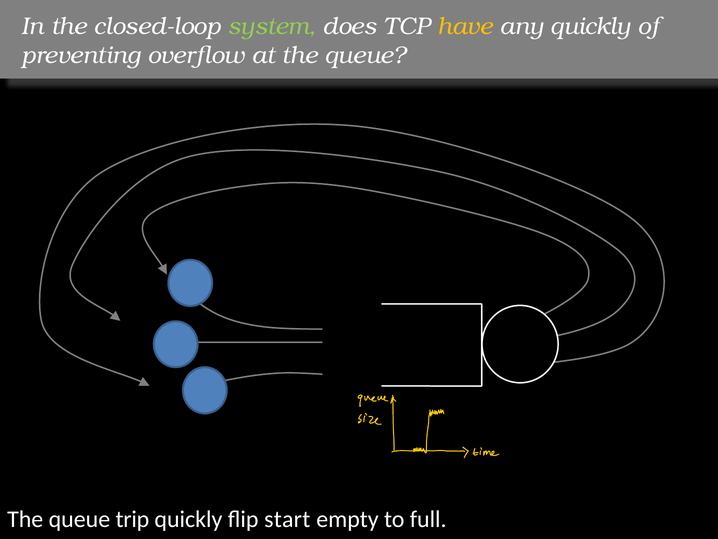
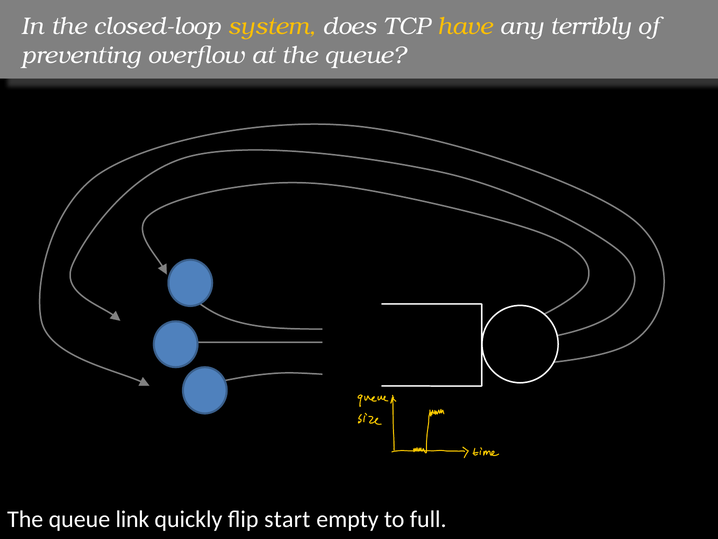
system colour: light green -> yellow
any quickly: quickly -> terribly
trip: trip -> link
